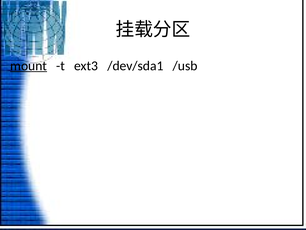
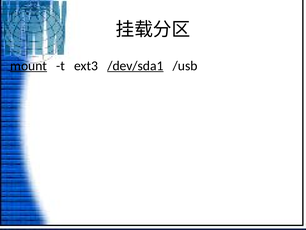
/dev/sda1 underline: none -> present
